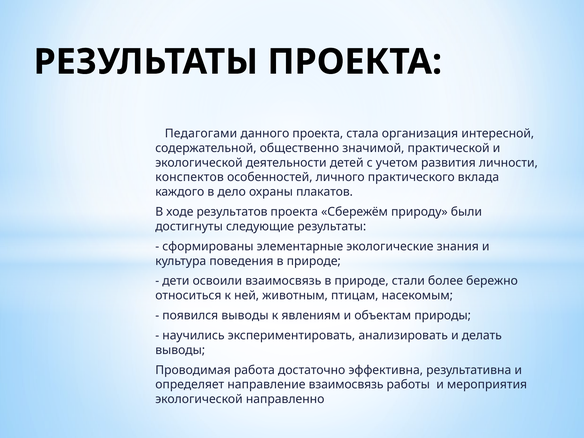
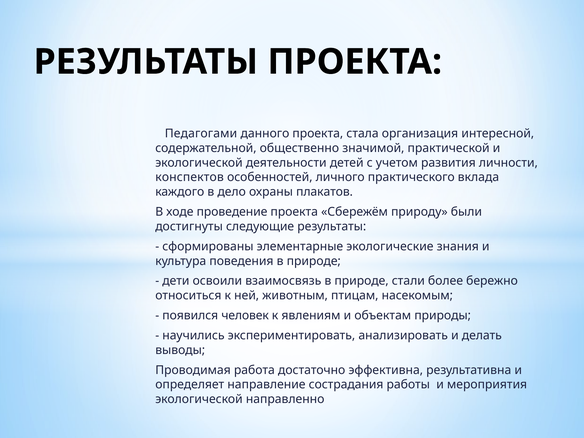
результатов: результатов -> проведение
появился выводы: выводы -> человек
направление взаимосвязь: взаимосвязь -> сострадания
